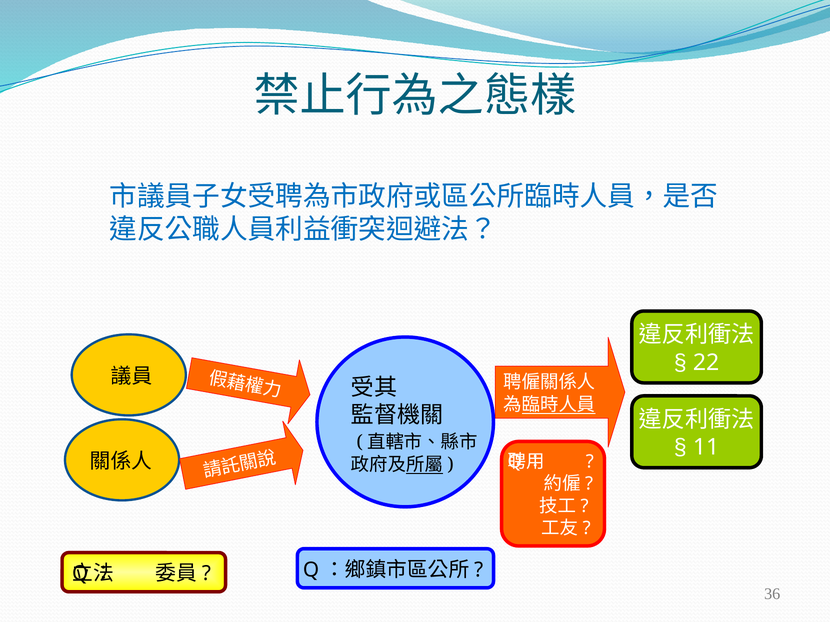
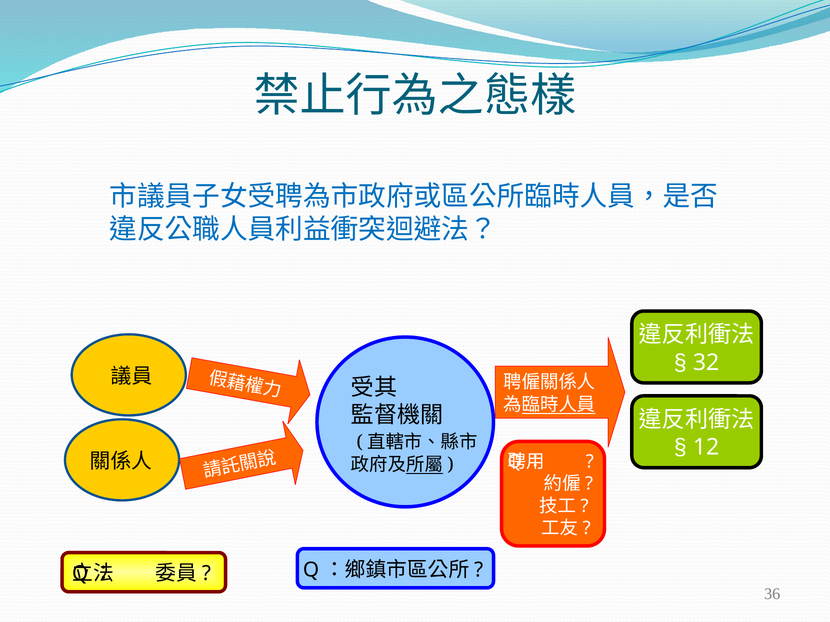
22: 22 -> 32
11: 11 -> 12
